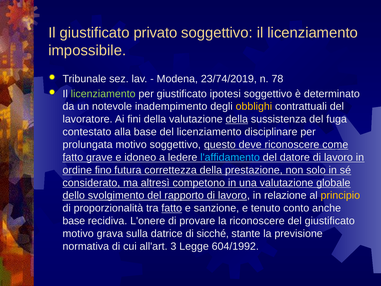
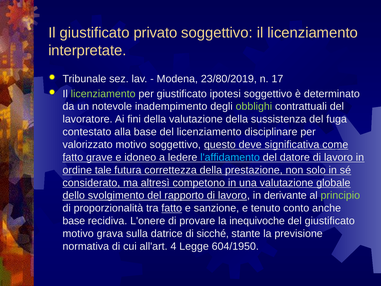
impossibile: impossibile -> interpretate
23/74/2019: 23/74/2019 -> 23/80/2019
78: 78 -> 17
obblighi colour: yellow -> light green
della at (237, 119) underline: present -> none
prolungata: prolungata -> valorizzato
deve riconoscere: riconoscere -> significativa
fino: fino -> tale
relazione: relazione -> derivante
principio colour: yellow -> light green
la riconoscere: riconoscere -> inequivoche
3: 3 -> 4
604/1992: 604/1992 -> 604/1950
